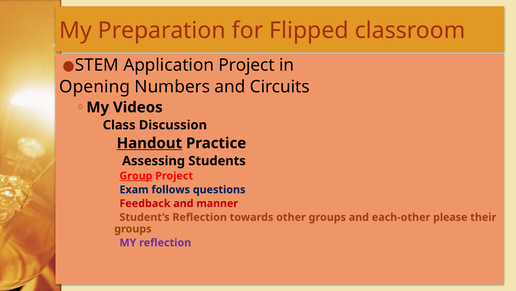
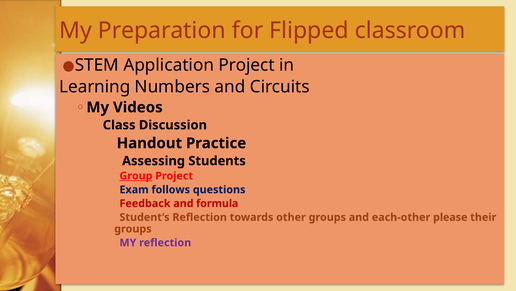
Opening: Opening -> Learning
Handout underline: present -> none
manner: manner -> formula
